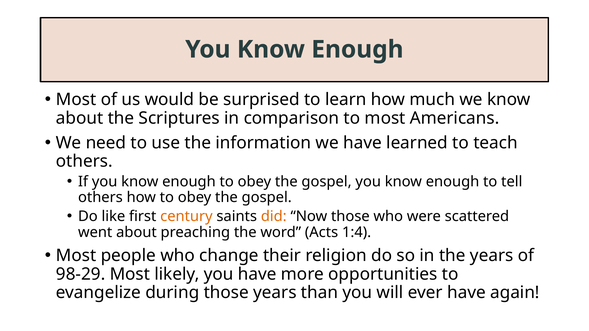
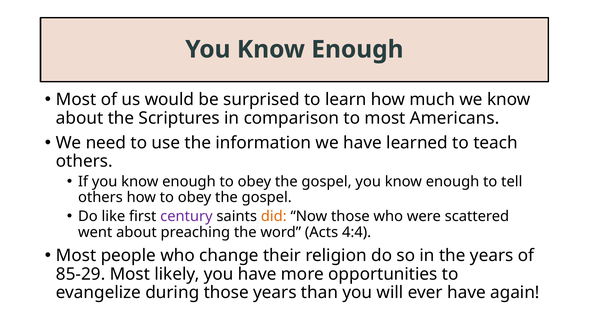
century colour: orange -> purple
1:4: 1:4 -> 4:4
98-29: 98-29 -> 85-29
